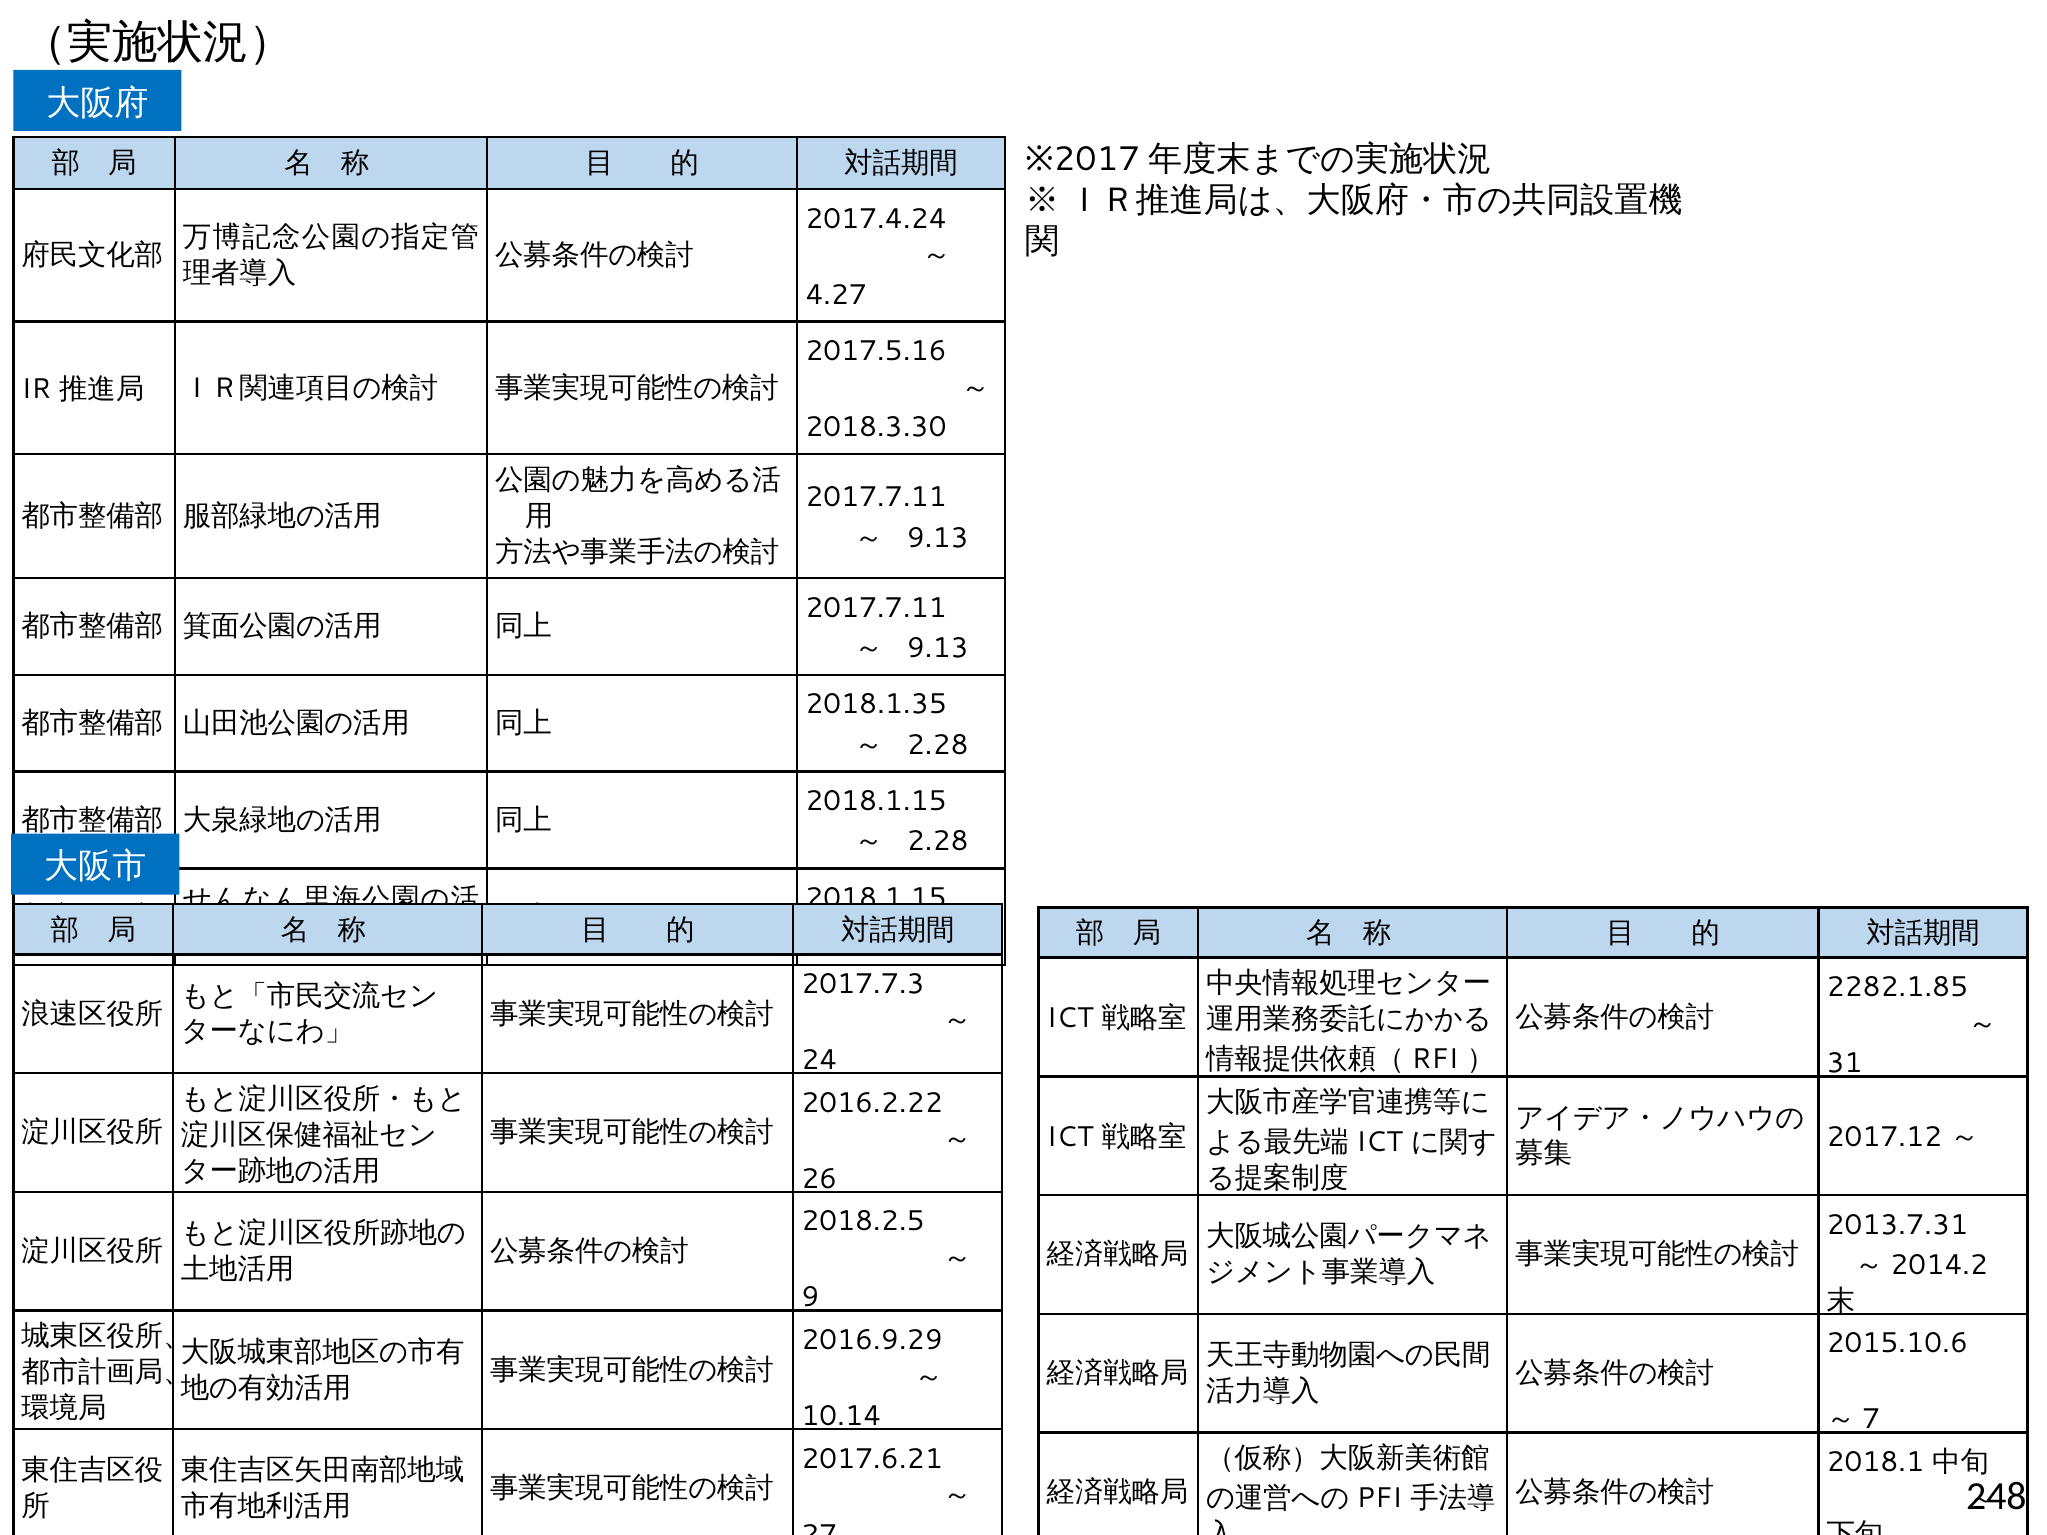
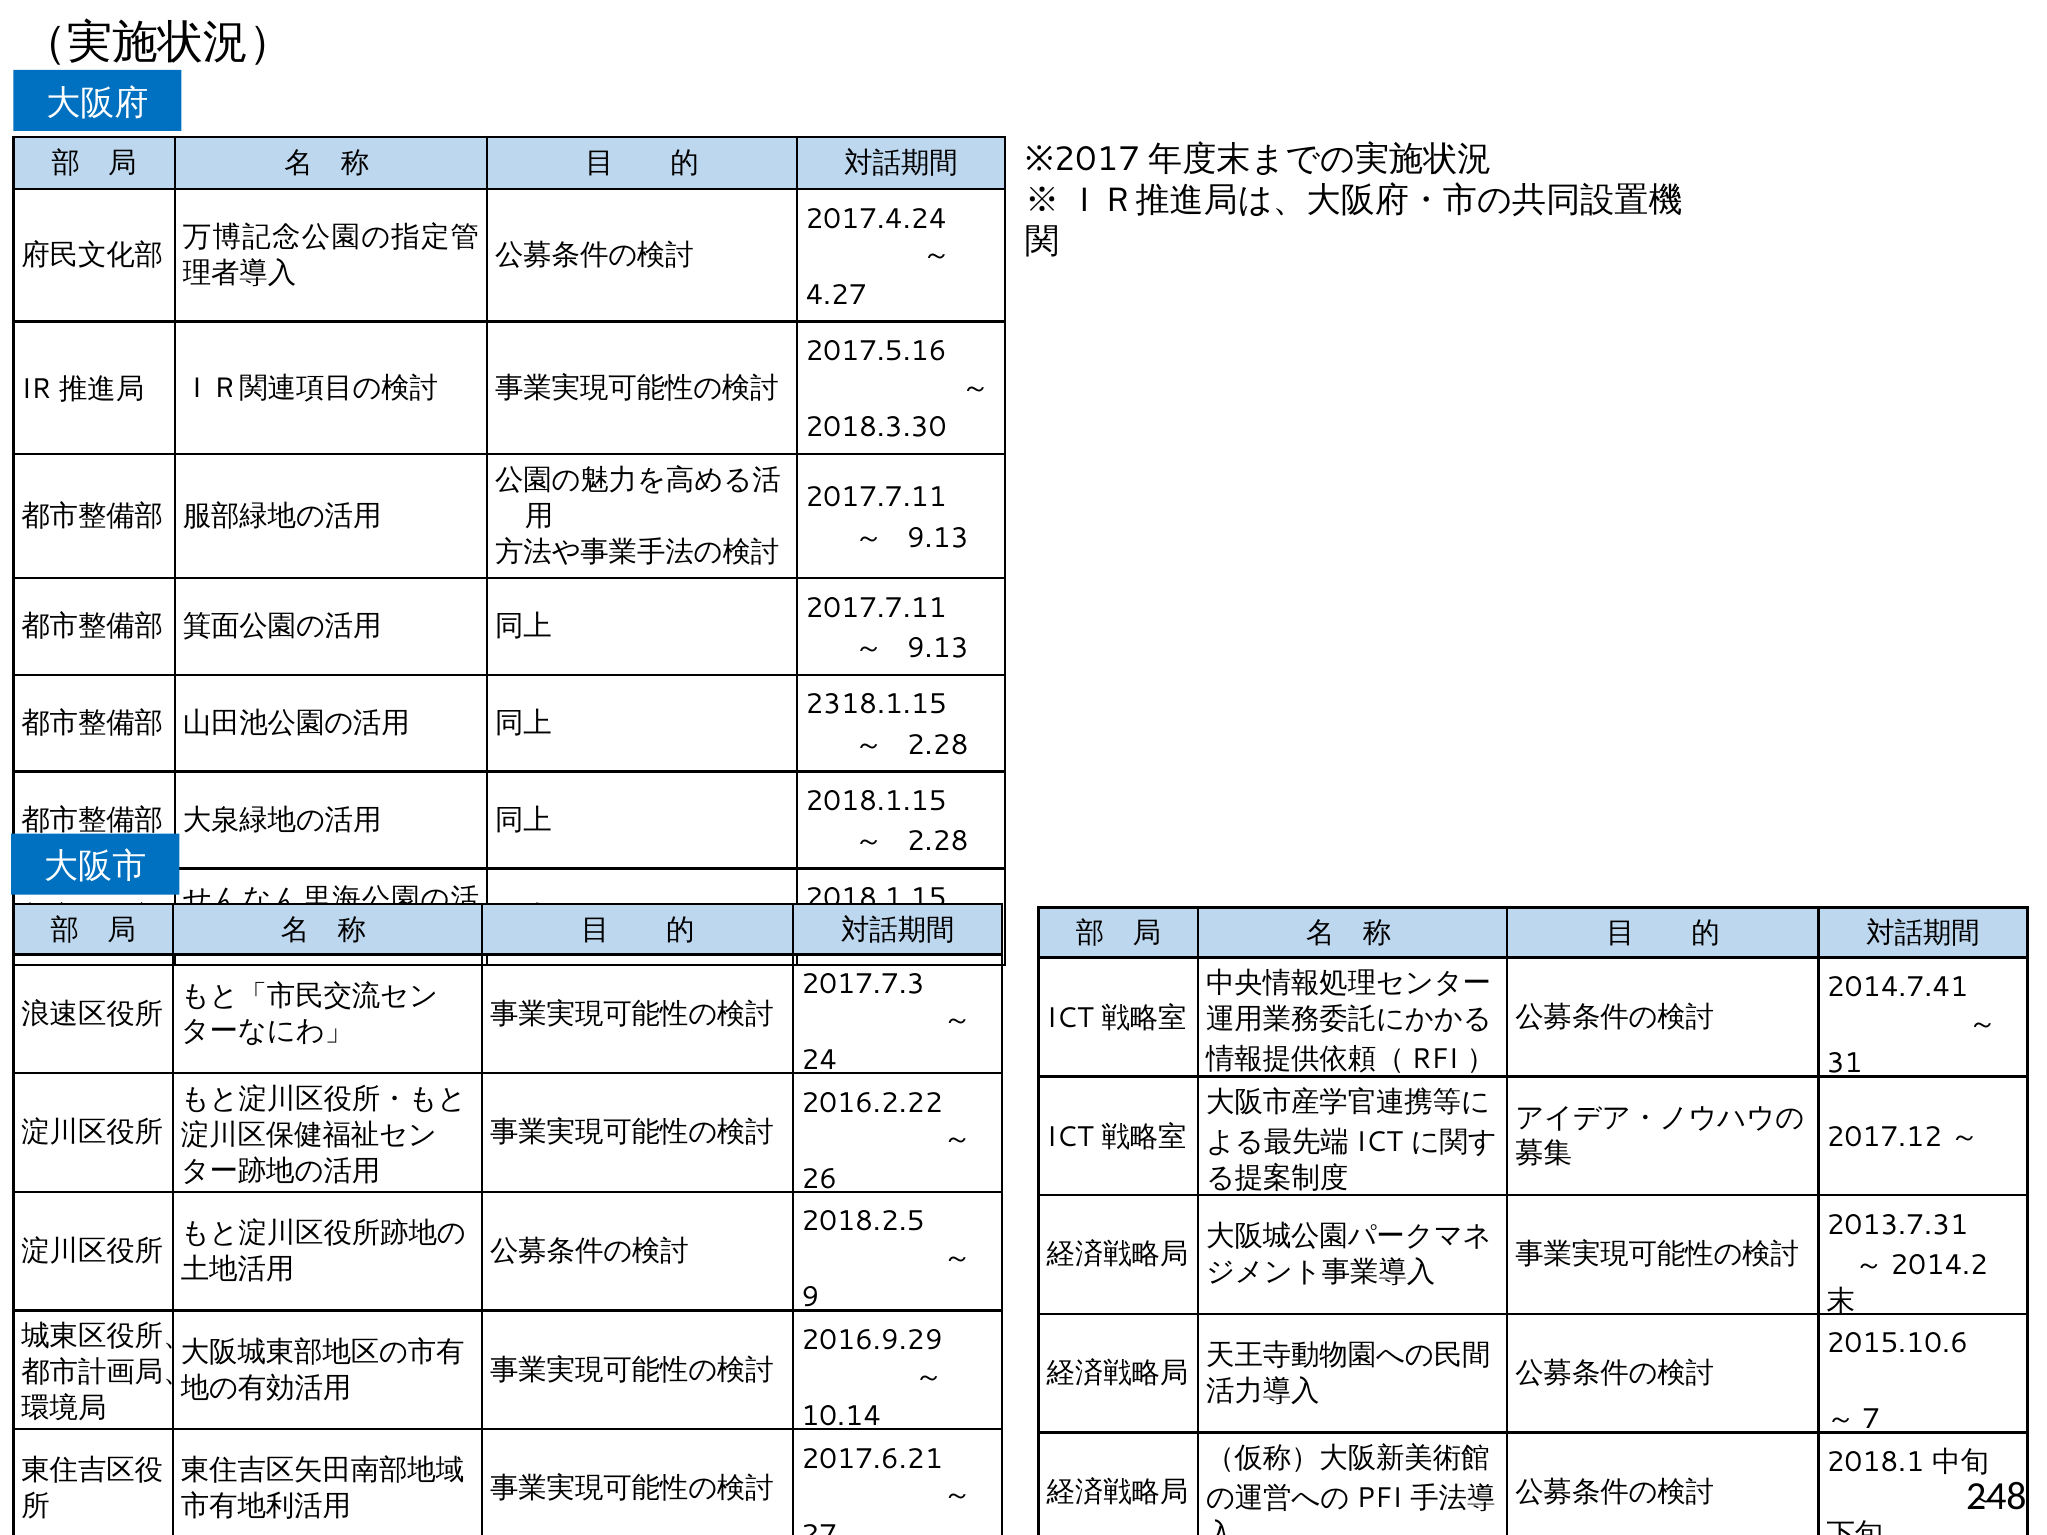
2018.1.35: 2018.1.35 -> 2318.1.15
2282.1.85: 2282.1.85 -> 2014.7.41
